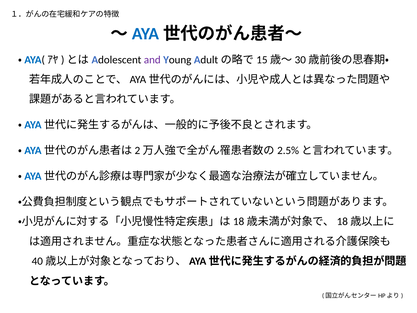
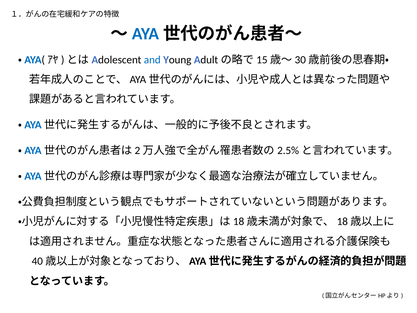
and colour: purple -> blue
